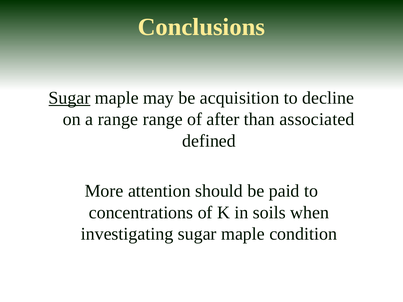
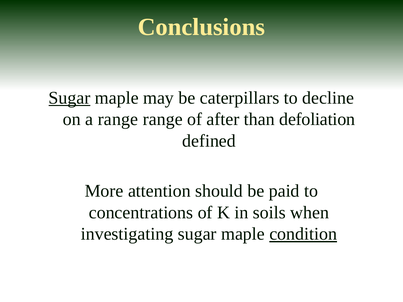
acquisition: acquisition -> caterpillars
associated: associated -> defoliation
condition underline: none -> present
